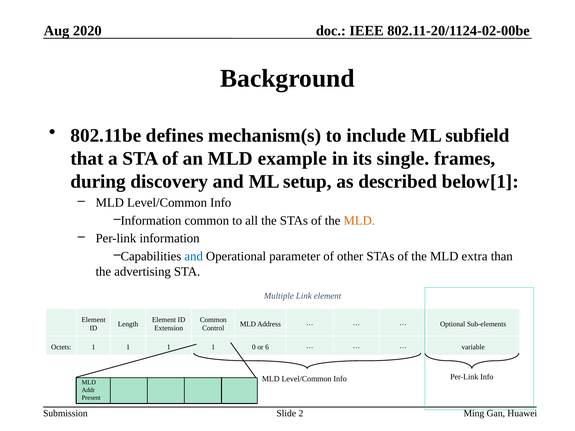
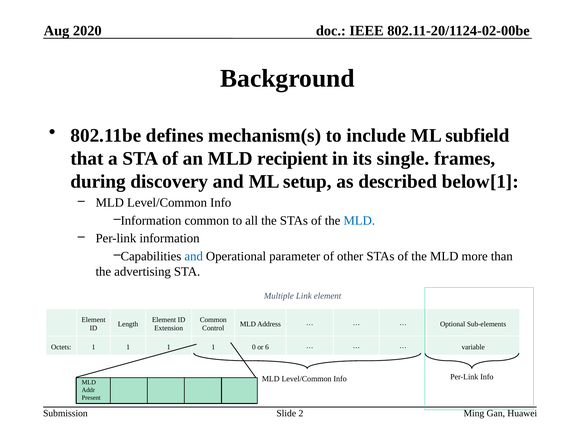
example: example -> recipient
MLD at (359, 221) colour: orange -> blue
extra: extra -> more
